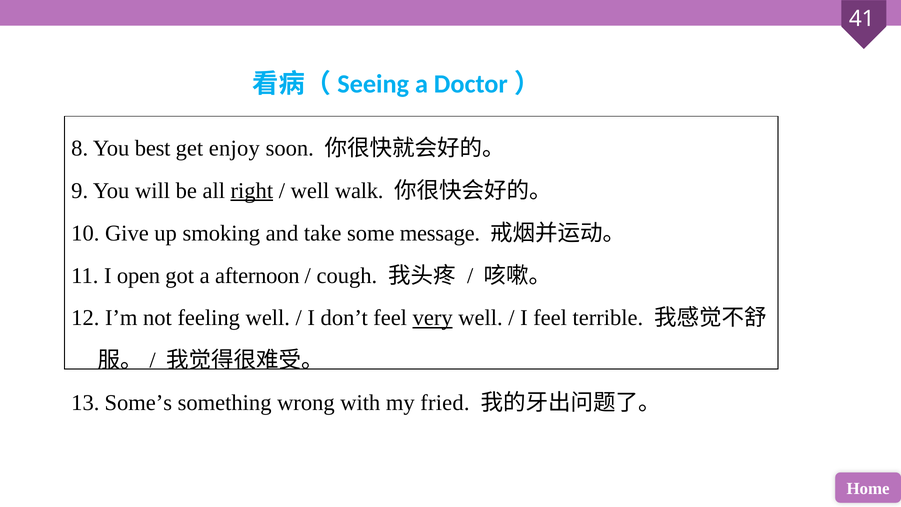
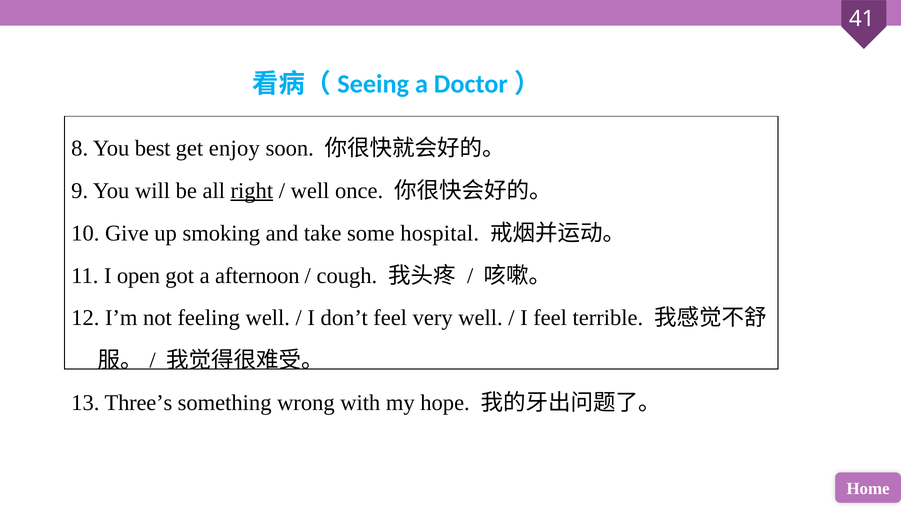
walk: walk -> once
message: message -> hospital
very underline: present -> none
Some’s: Some’s -> Three’s
fried: fried -> hope
